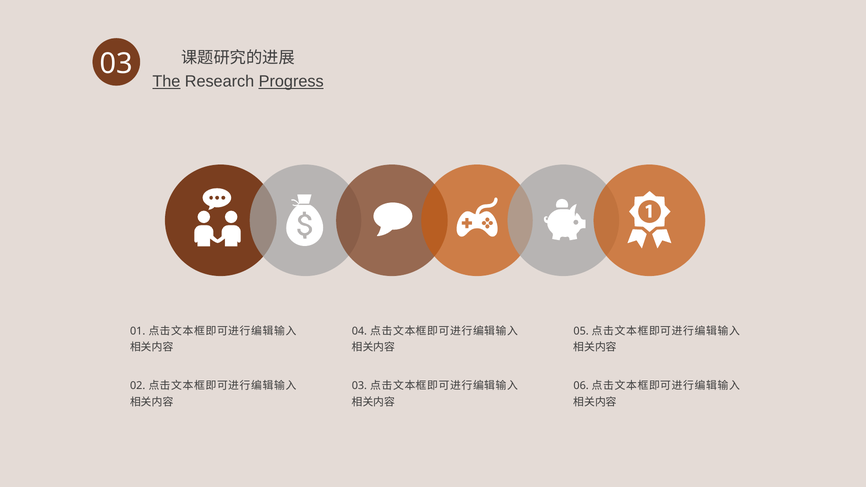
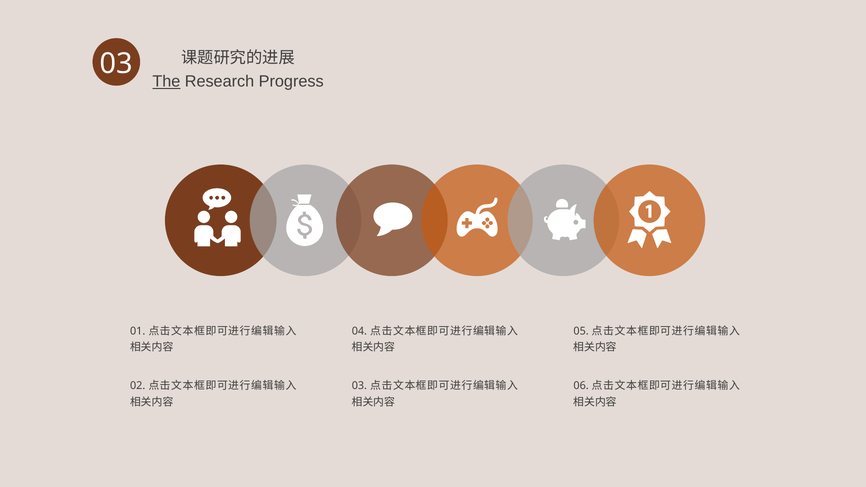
Progress underline: present -> none
